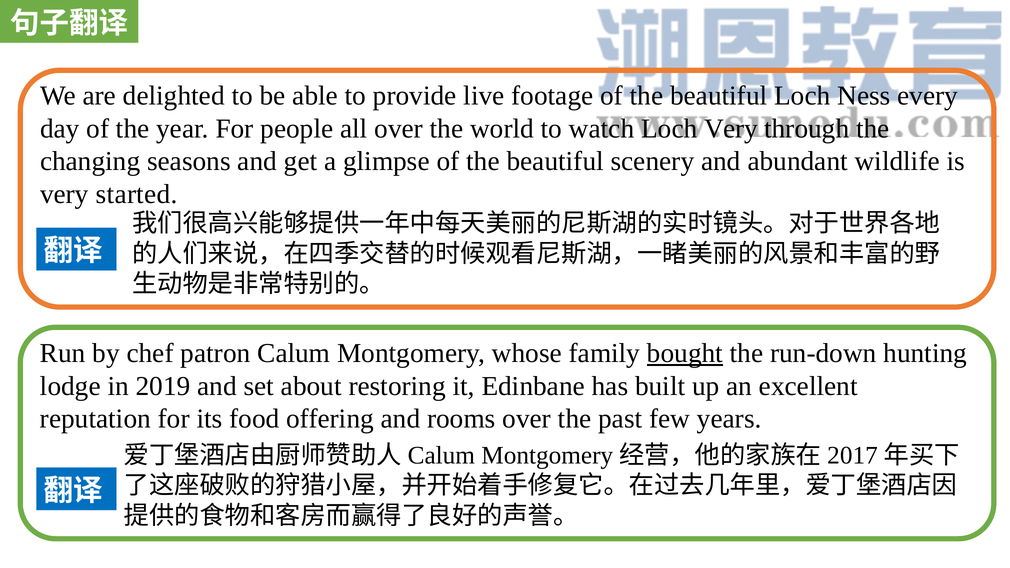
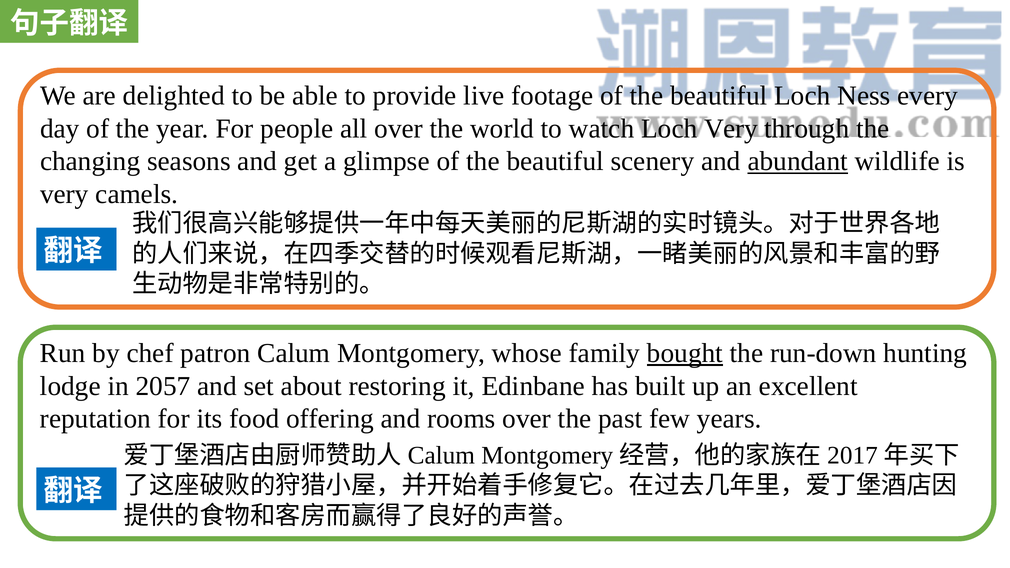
abundant underline: none -> present
started: started -> camels
2019: 2019 -> 2057
